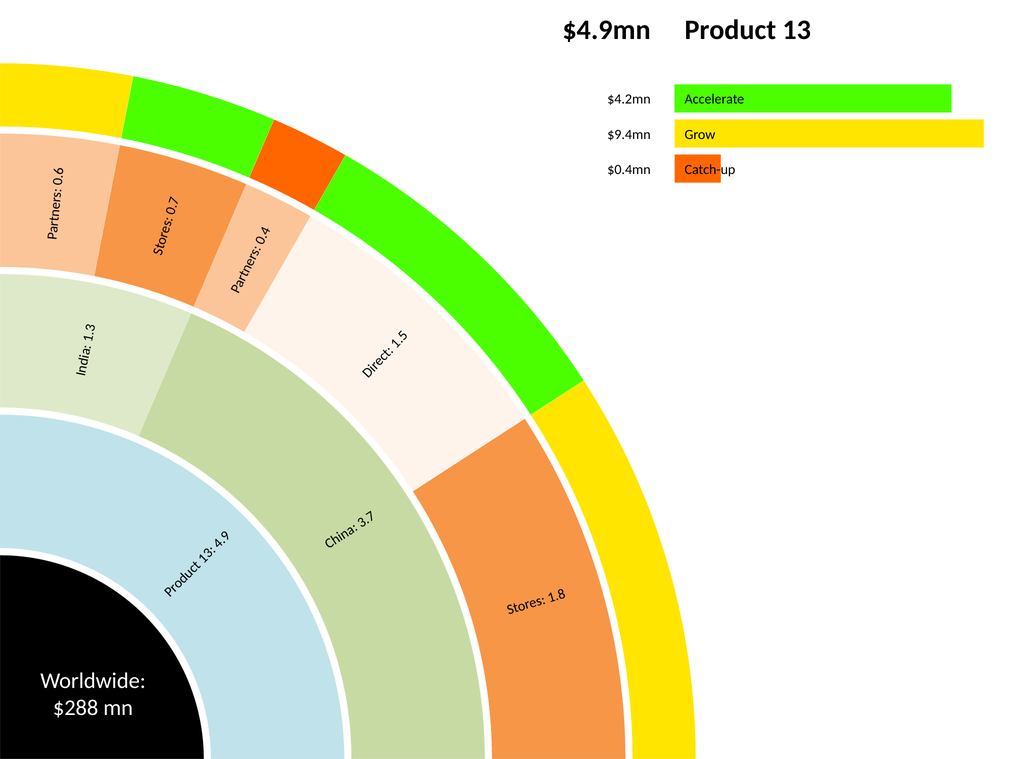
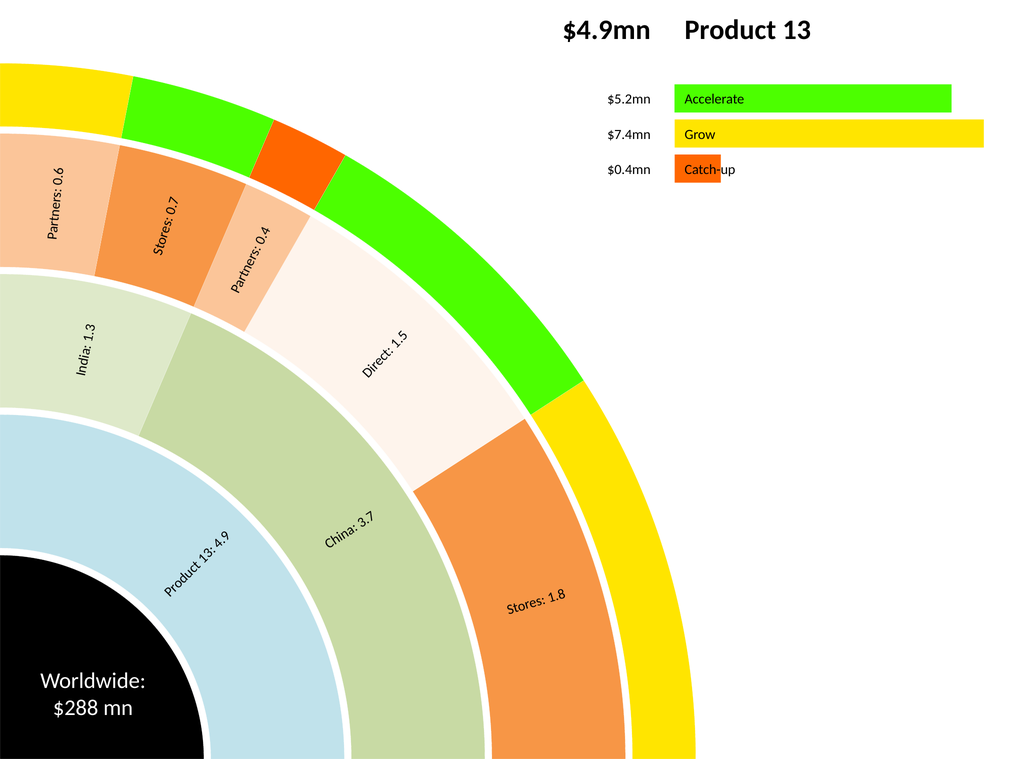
$4.2mn: $4.2mn -> $5.2mn
$9.4mn: $9.4mn -> $7.4mn
